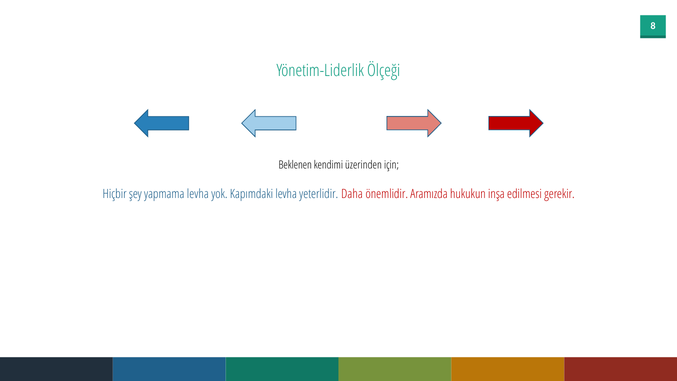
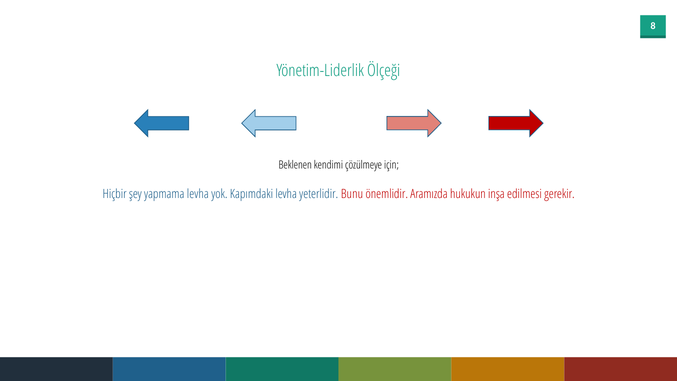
üzerinden: üzerinden -> çözülmeye
Daha: Daha -> Bunu
